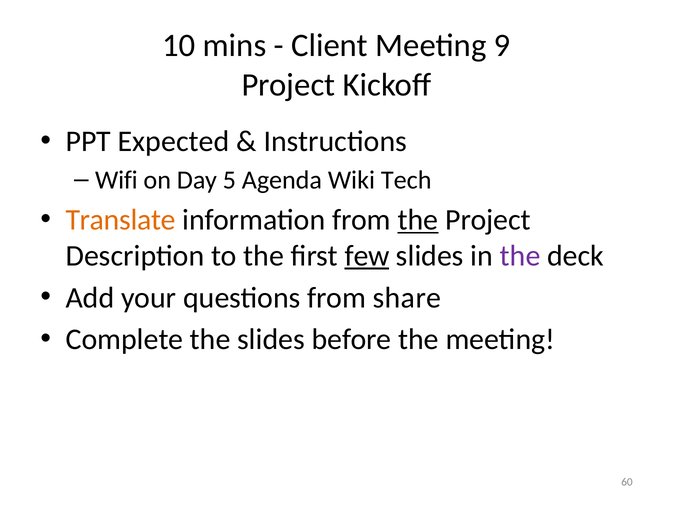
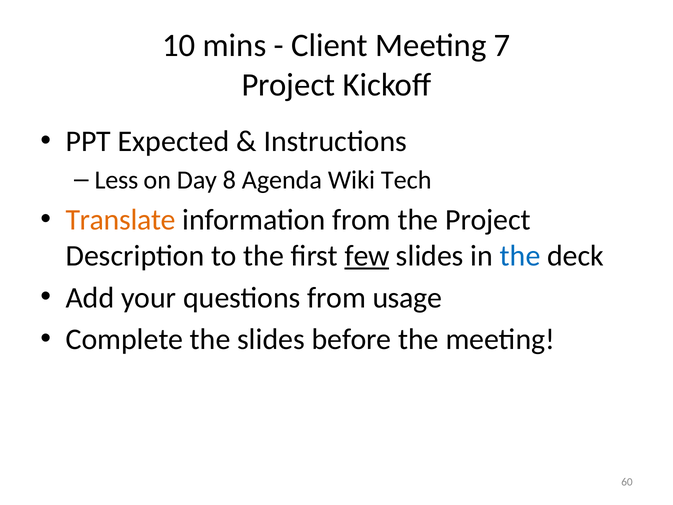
9: 9 -> 7
Wifi: Wifi -> Less
5: 5 -> 8
the at (418, 220) underline: present -> none
the at (520, 256) colour: purple -> blue
share: share -> usage
